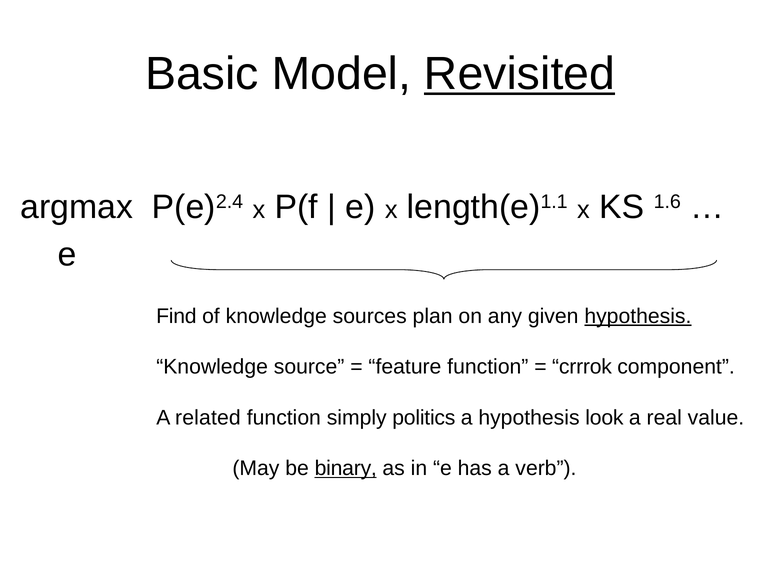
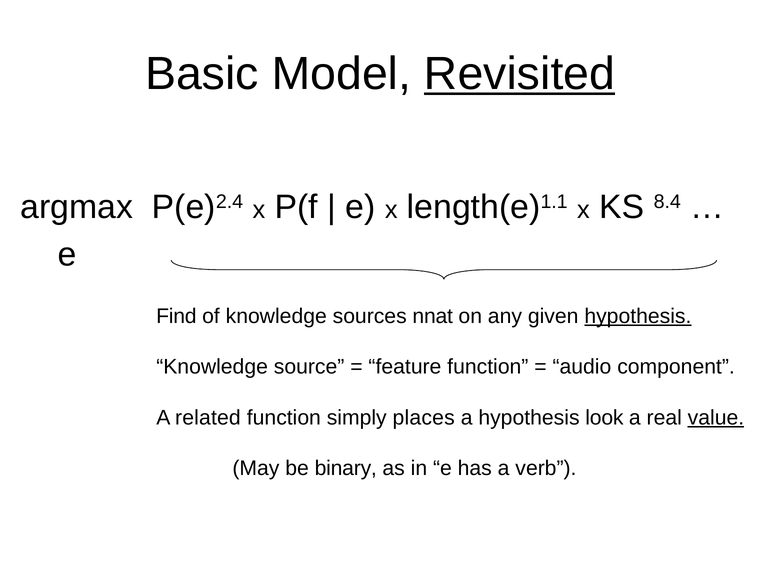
1.6: 1.6 -> 8.4
plan: plan -> nnat
crrrok: crrrok -> audio
politics: politics -> places
value underline: none -> present
binary underline: present -> none
